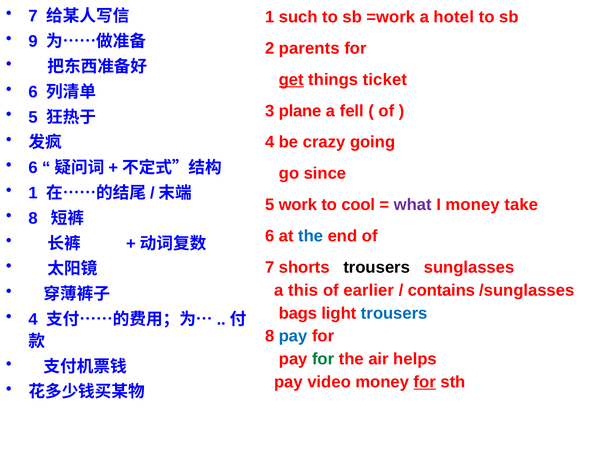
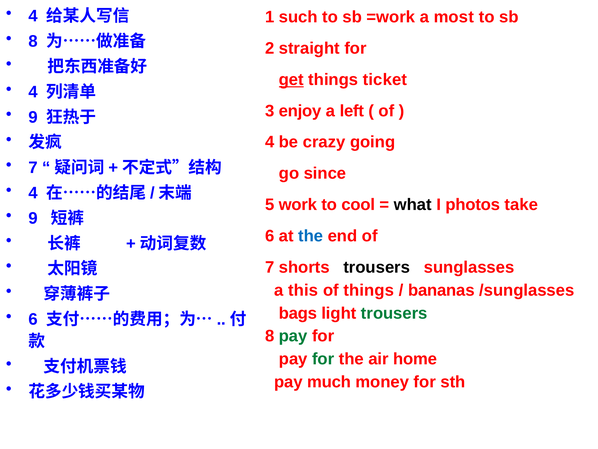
7 at (33, 16): 7 -> 4
hotel: hotel -> most
9 at (33, 41): 9 -> 8
parents: parents -> straight
6 at (33, 92): 6 -> 4
plane: plane -> enjoy
fell: fell -> left
5 at (33, 117): 5 -> 9
6 at (33, 168): 6 -> 7
1 at (33, 193): 1 -> 4
what colour: purple -> black
I money: money -> photos
8 at (33, 218): 8 -> 9
of earlier: earlier -> things
contains: contains -> bananas
trousers at (394, 313) colour: blue -> green
4 at (33, 319): 4 -> 6
pay at (293, 336) colour: blue -> green
helps: helps -> home
video: video -> much
for at (425, 382) underline: present -> none
